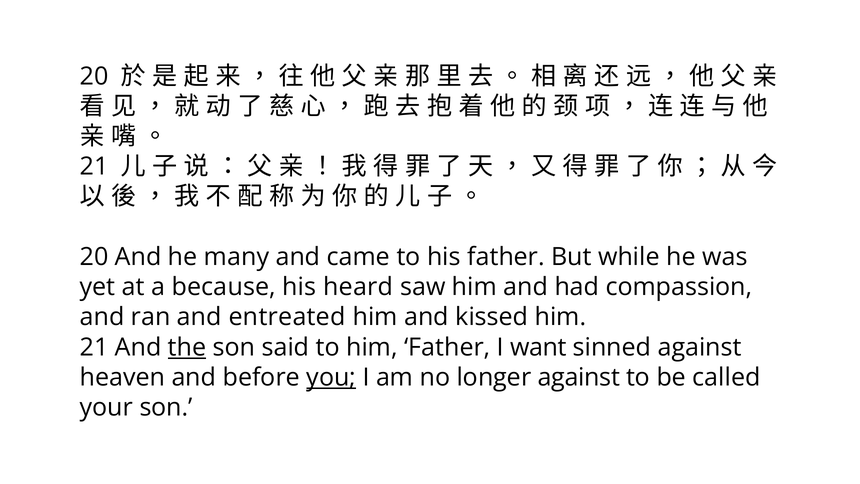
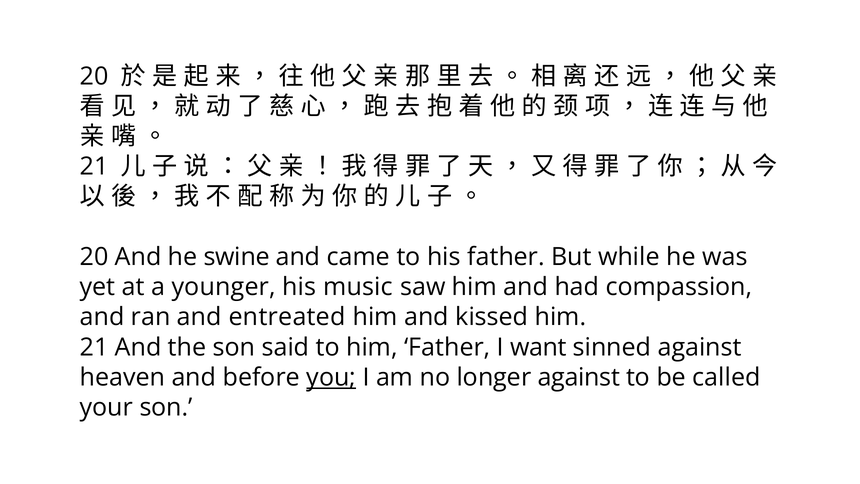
many: many -> swine
because: because -> younger
heard: heard -> music
the underline: present -> none
